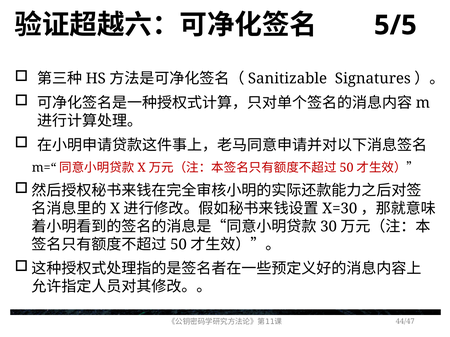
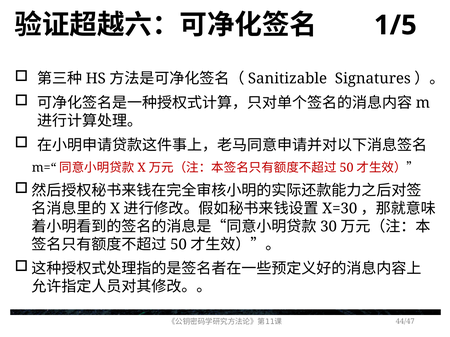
5/5: 5/5 -> 1/5
